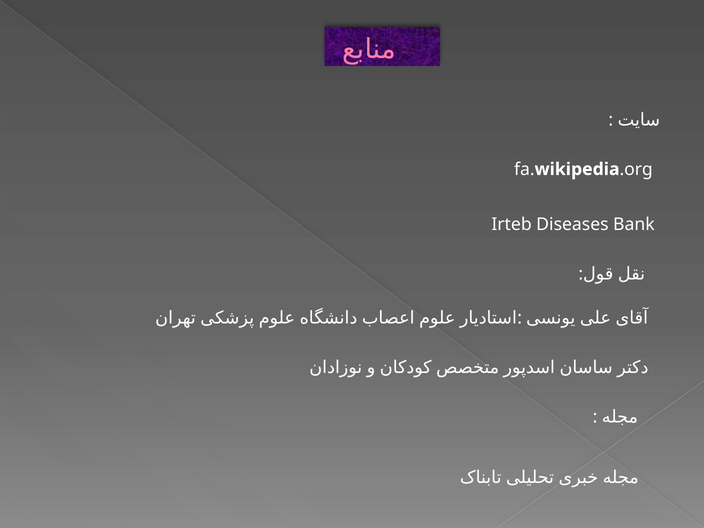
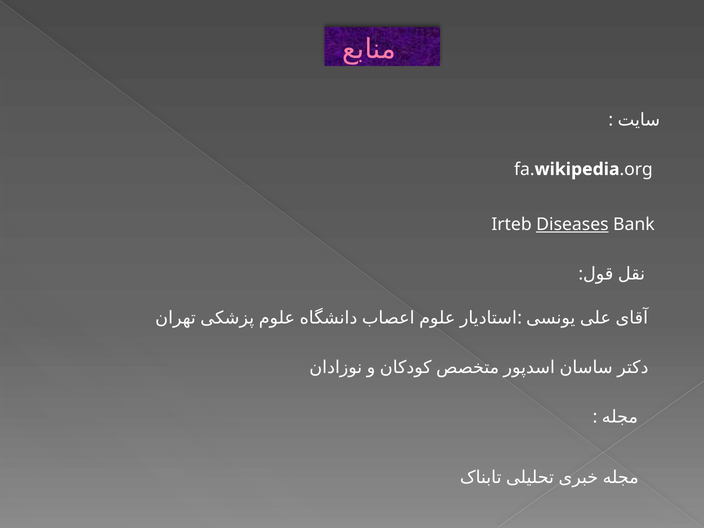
Diseases underline: none -> present
